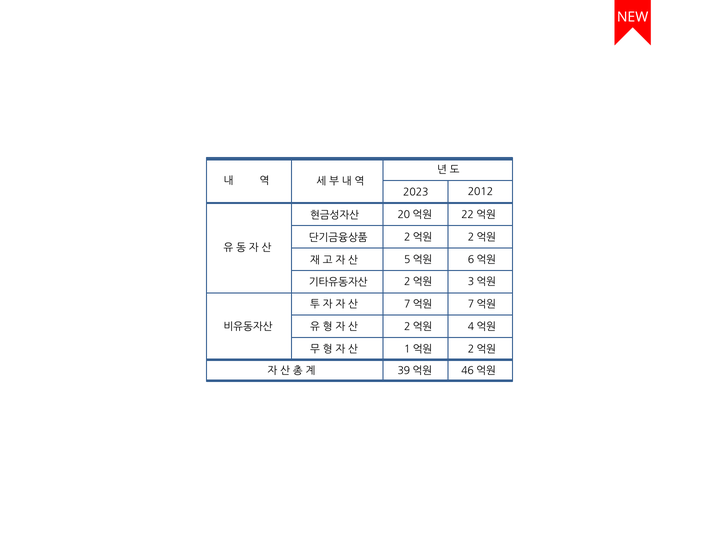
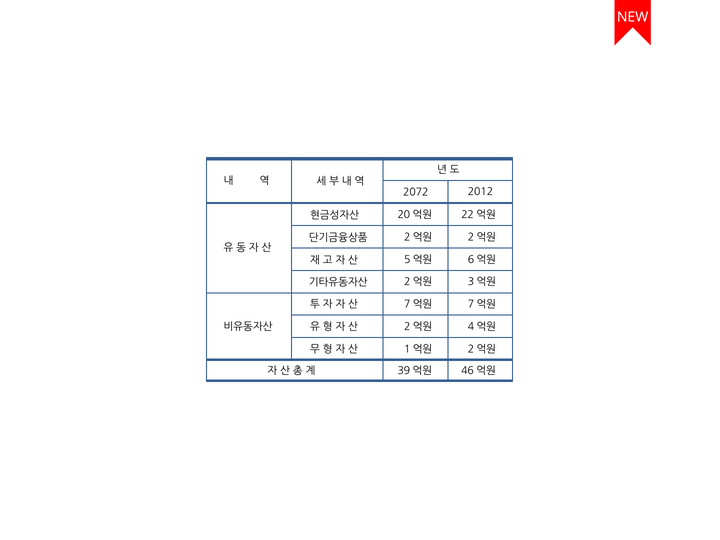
2023: 2023 -> 2072
